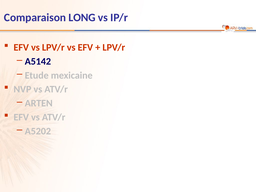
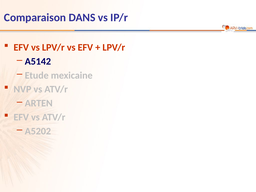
LONG: LONG -> DANS
